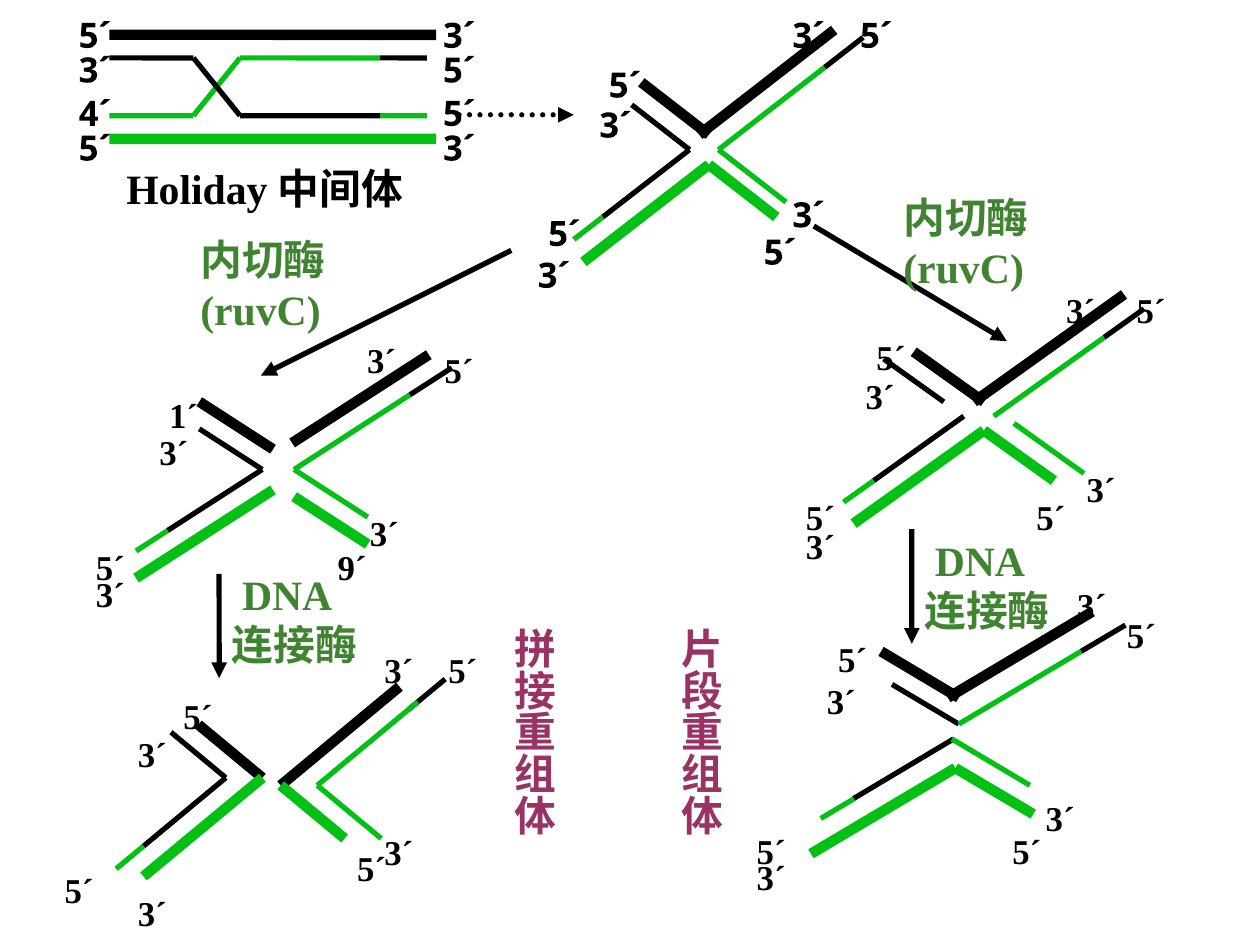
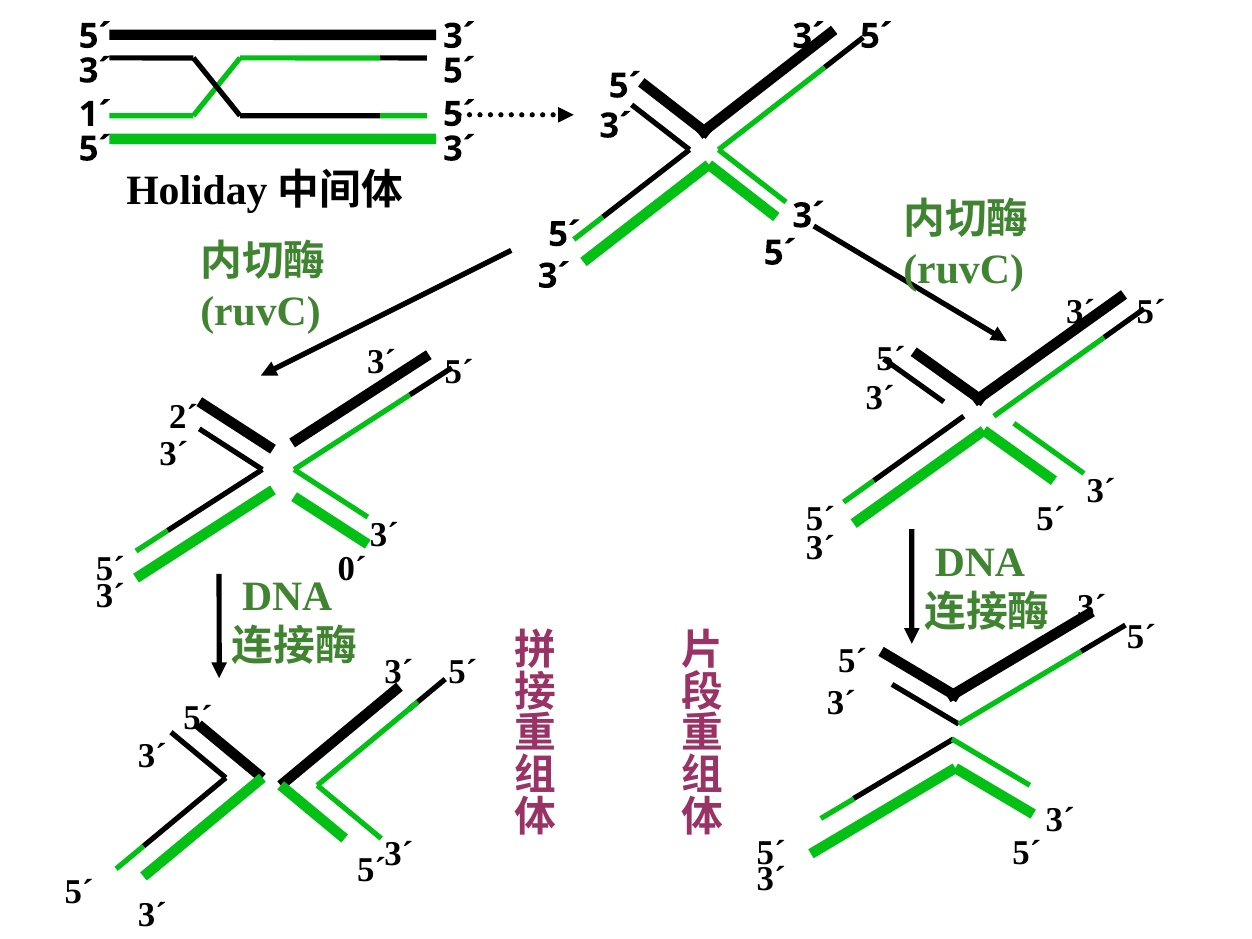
4´: 4´ -> 1´
1´: 1´ -> 2´
9´: 9´ -> 0´
